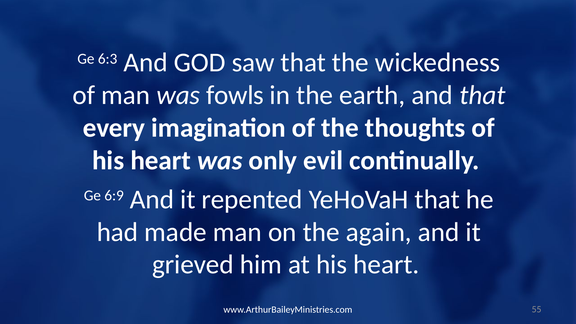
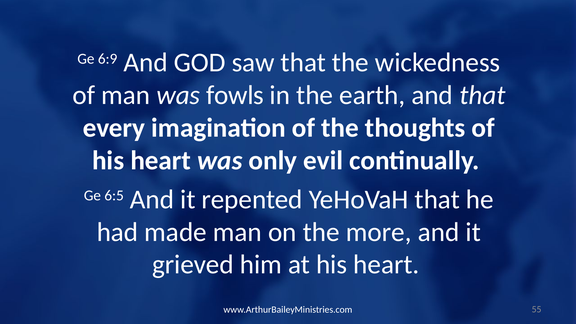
6:3: 6:3 -> 6:9
6:9: 6:9 -> 6:5
again: again -> more
